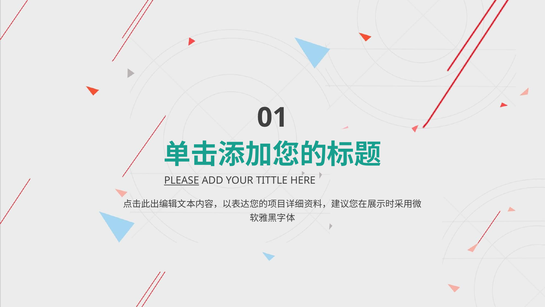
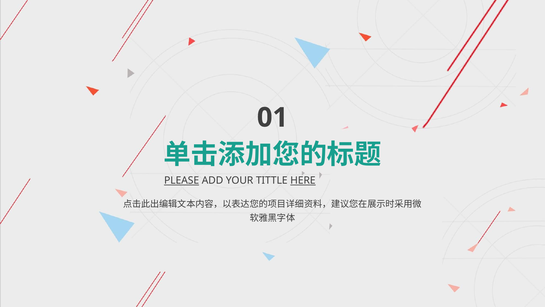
HERE underline: none -> present
